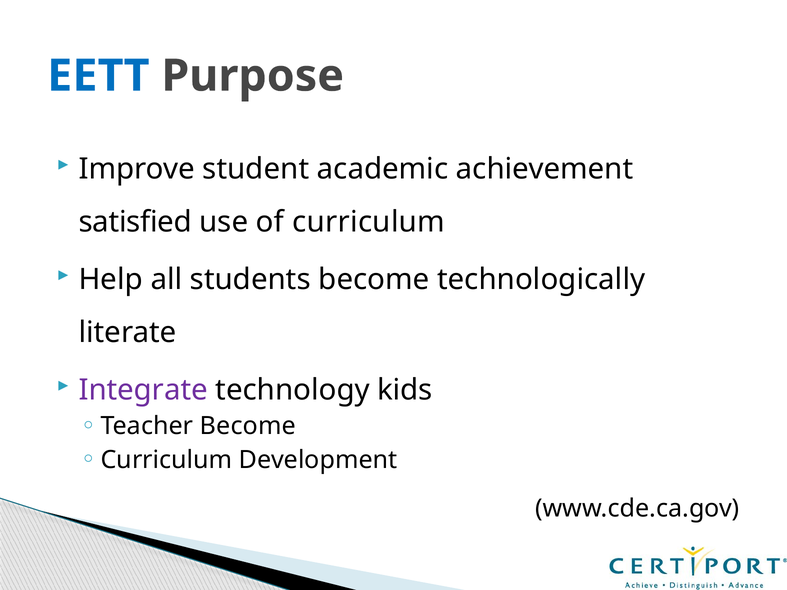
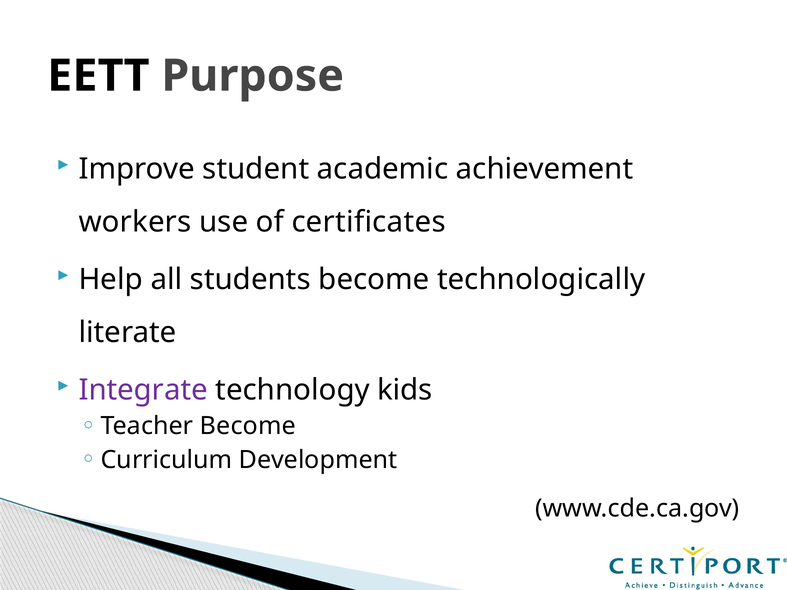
EETT colour: blue -> black
satisfied: satisfied -> workers
of curriculum: curriculum -> certificates
